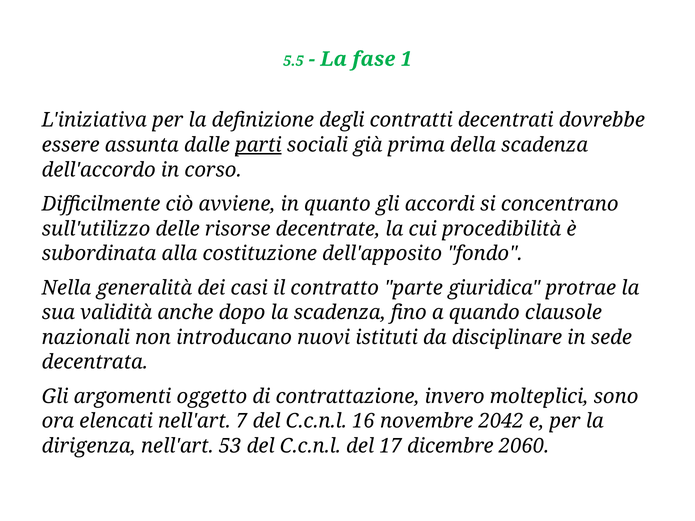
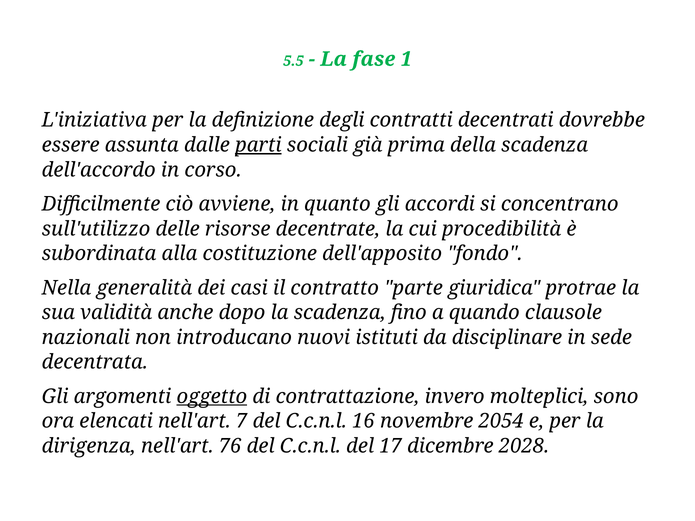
oggetto underline: none -> present
2042: 2042 -> 2054
53: 53 -> 76
2060: 2060 -> 2028
